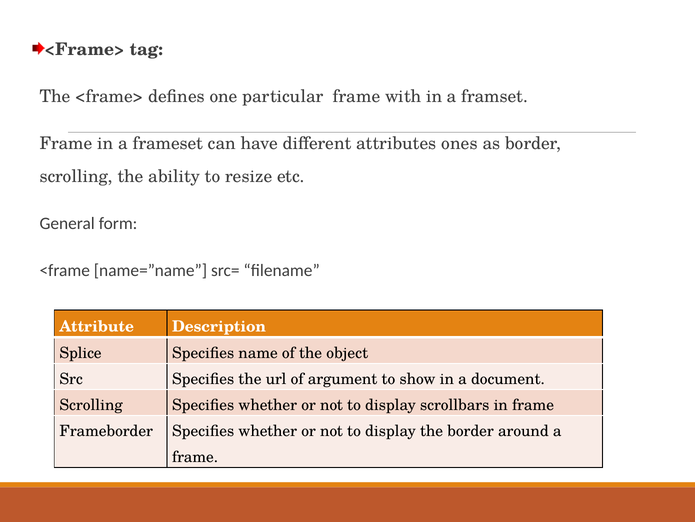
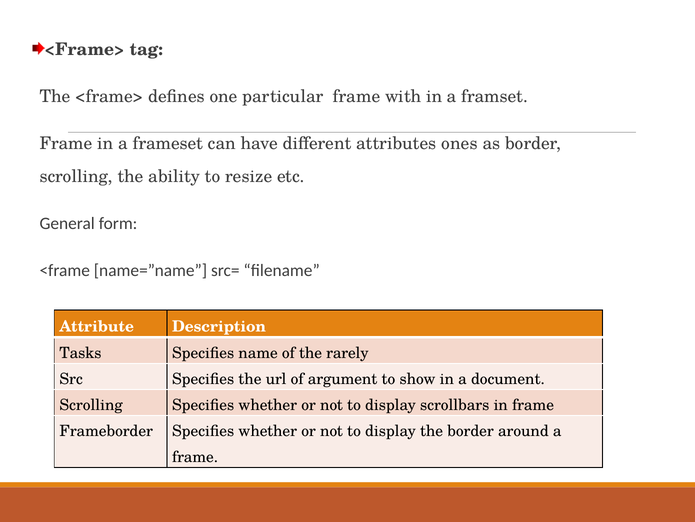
Splice: Splice -> Tasks
object: object -> rarely
